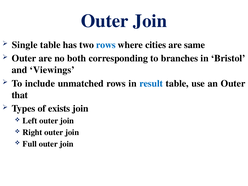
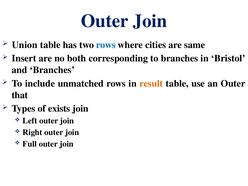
Single: Single -> Union
Outer at (24, 58): Outer -> Insert
and Viewings: Viewings -> Branches
result colour: blue -> orange
